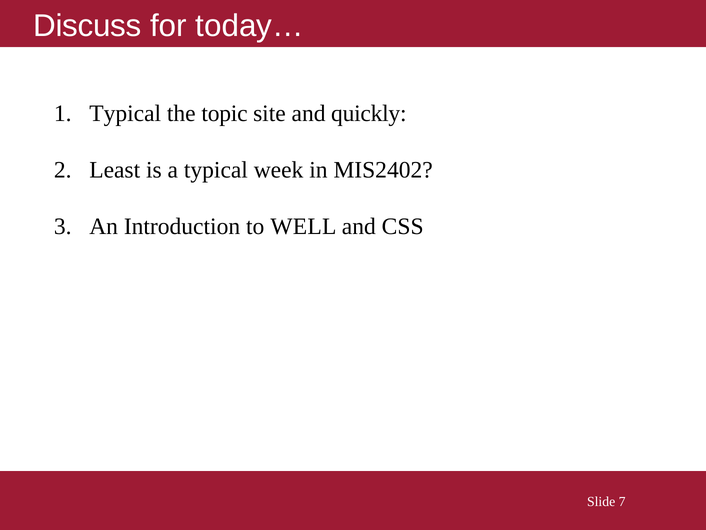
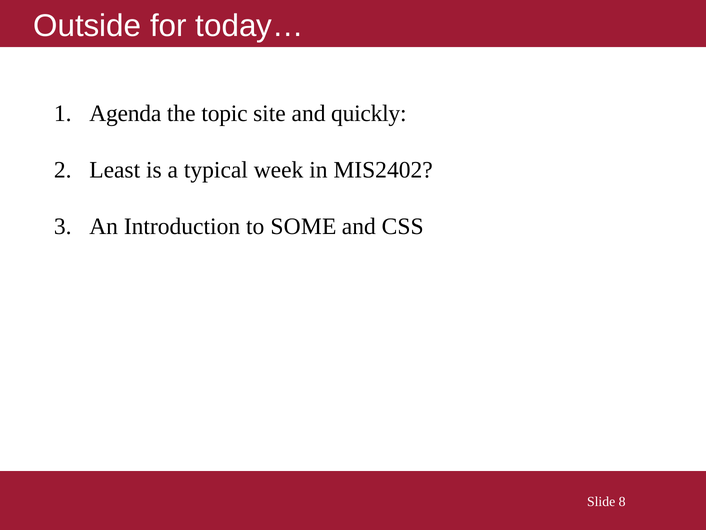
Discuss: Discuss -> Outside
Typical at (125, 113): Typical -> Agenda
WELL: WELL -> SOME
7: 7 -> 8
